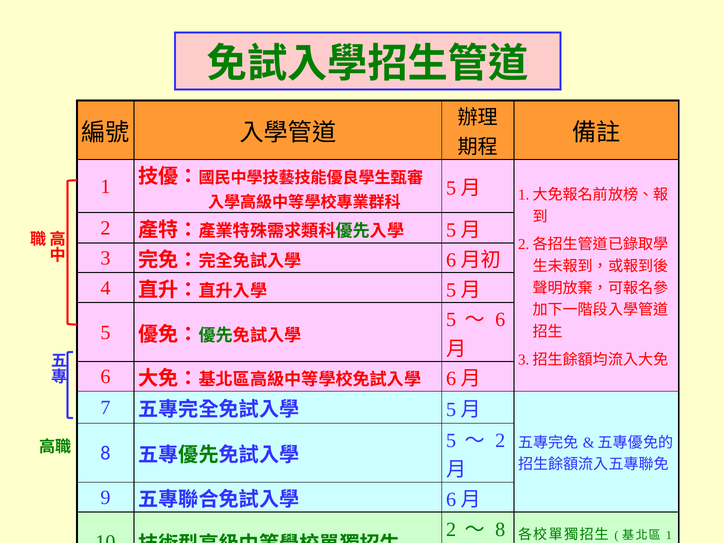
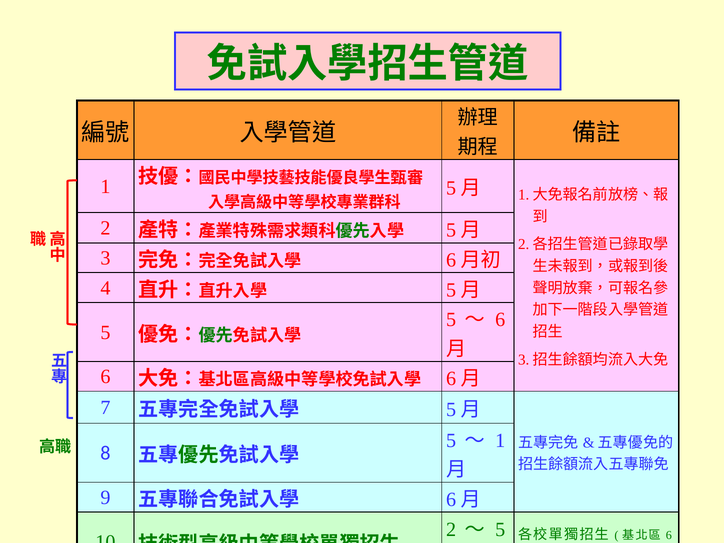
2 at (500, 441): 2 -> 1
8 at (500, 529): 8 -> 5
1 at (669, 535): 1 -> 6
